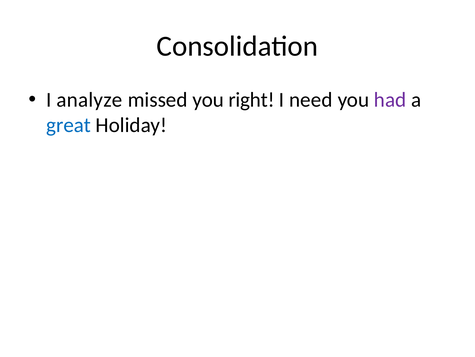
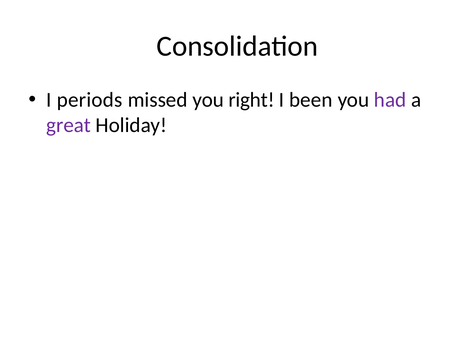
analyze: analyze -> periods
need: need -> been
great colour: blue -> purple
